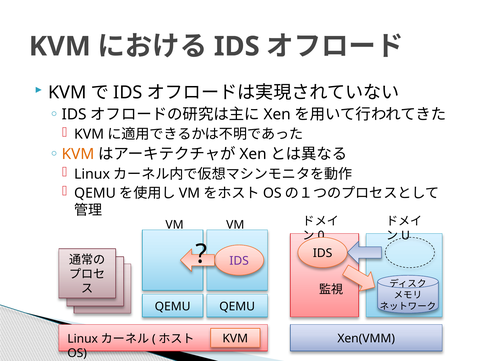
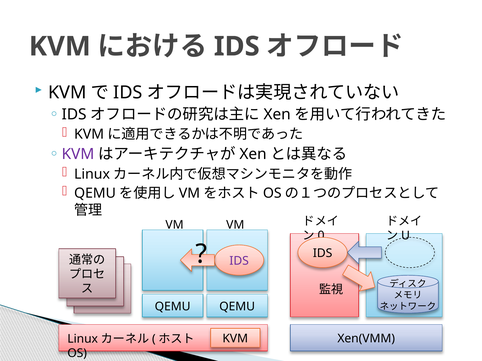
KVM at (78, 154) colour: orange -> purple
